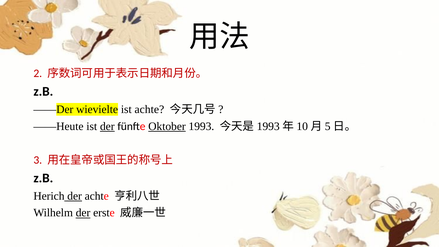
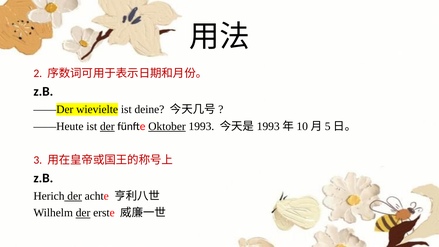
ist achte: achte -> deine
